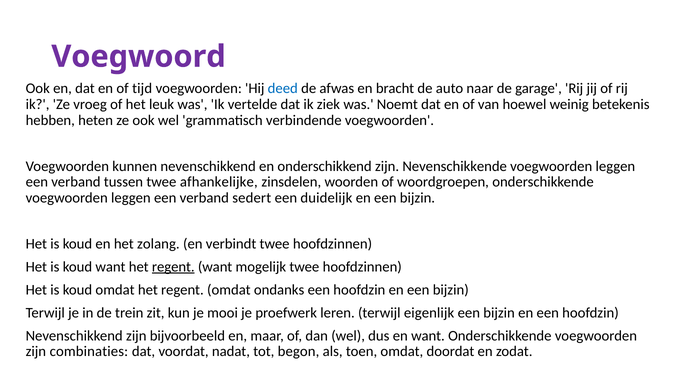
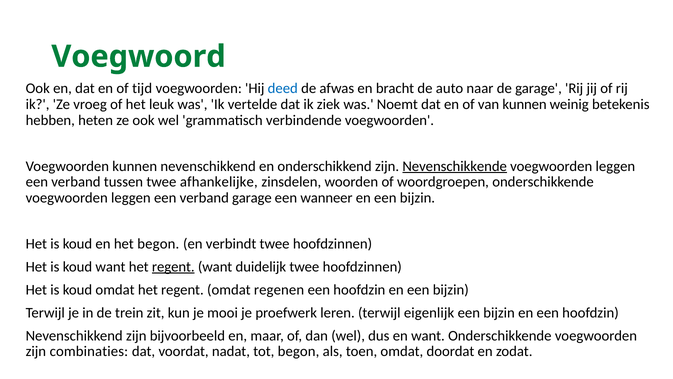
Voegwoord colour: purple -> green
van hoewel: hoewel -> kunnen
Nevenschikkende underline: none -> present
verband sedert: sedert -> garage
duidelijk: duidelijk -> wanneer
het zolang: zolang -> begon
mogelijk: mogelijk -> duidelijk
ondanks: ondanks -> regenen
